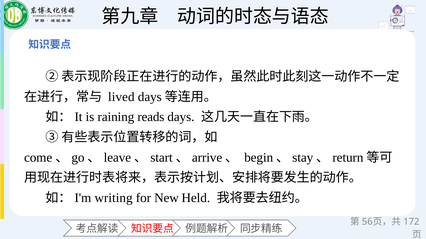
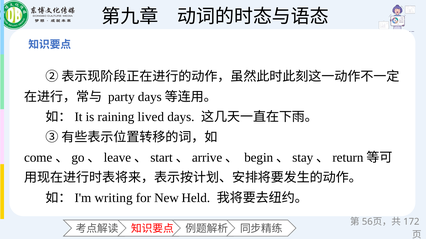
lived: lived -> party
reads: reads -> lived
